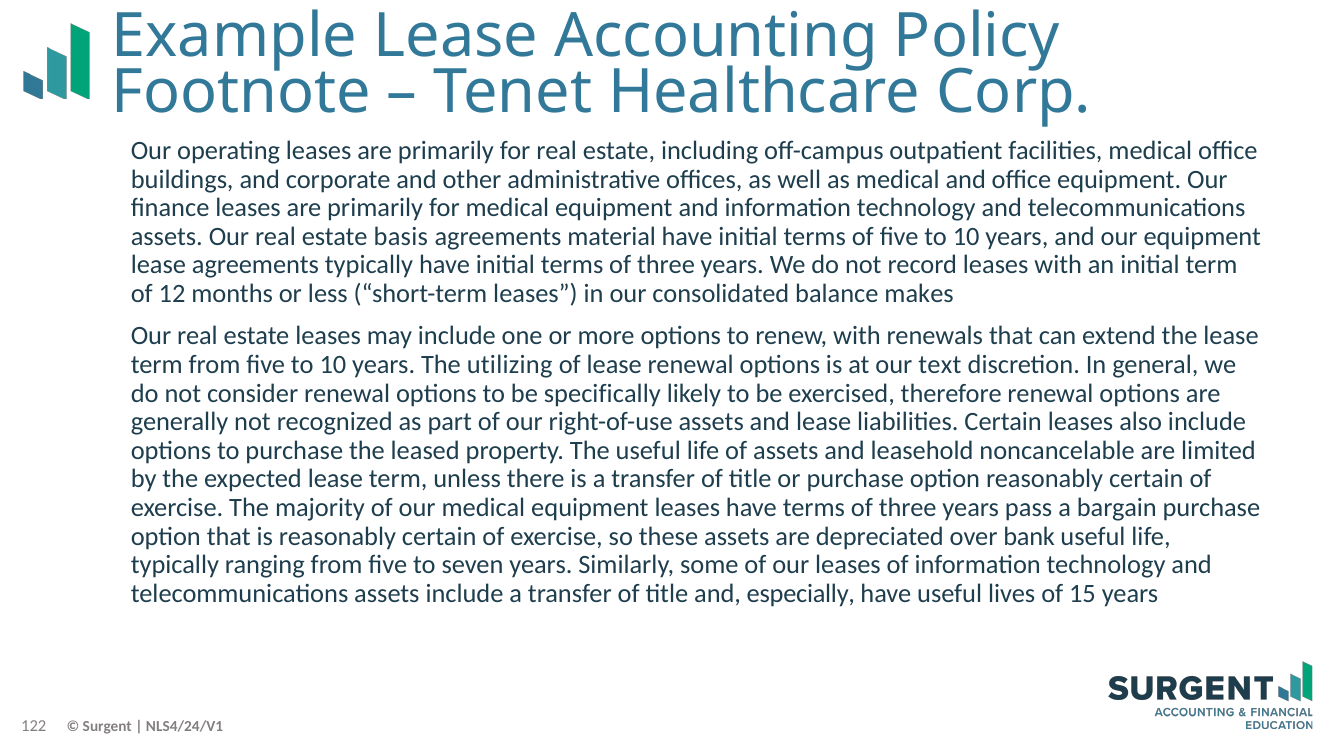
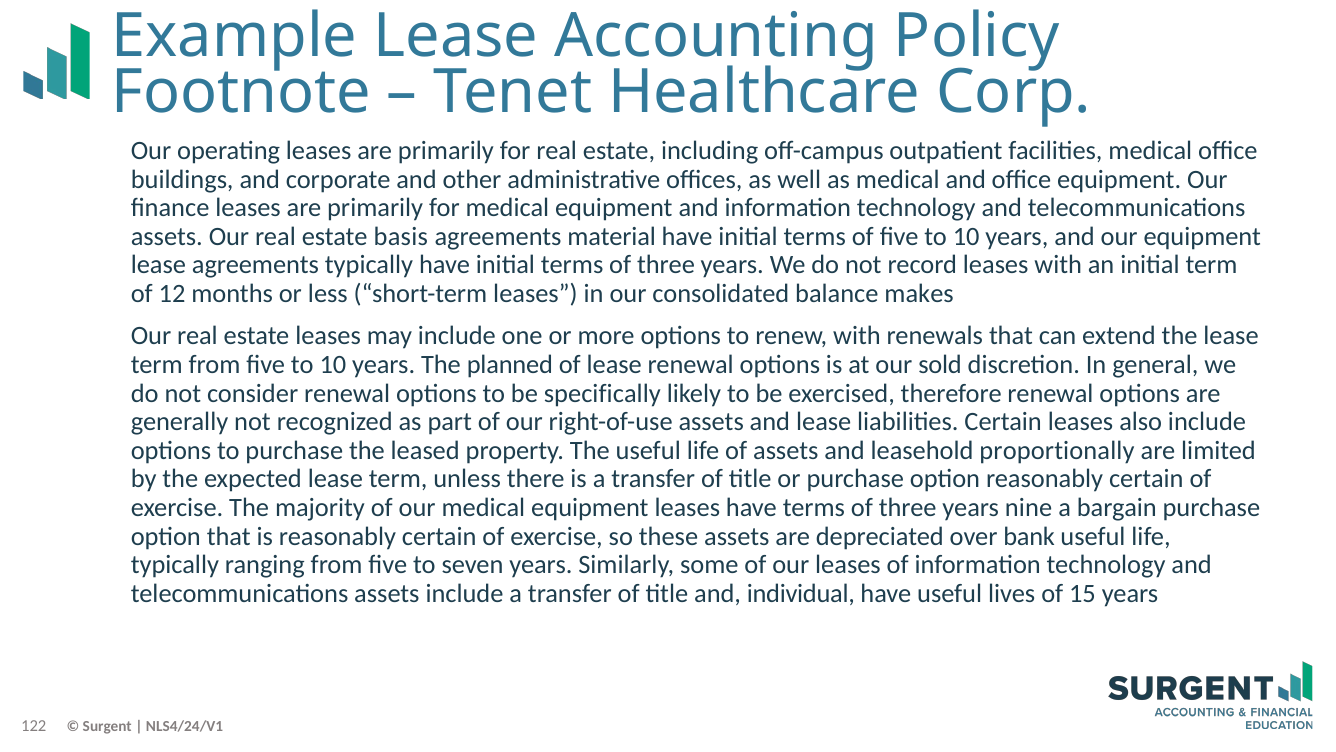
utilizing: utilizing -> planned
text: text -> sold
noncancelable: noncancelable -> proportionally
pass: pass -> nine
especially: especially -> individual
